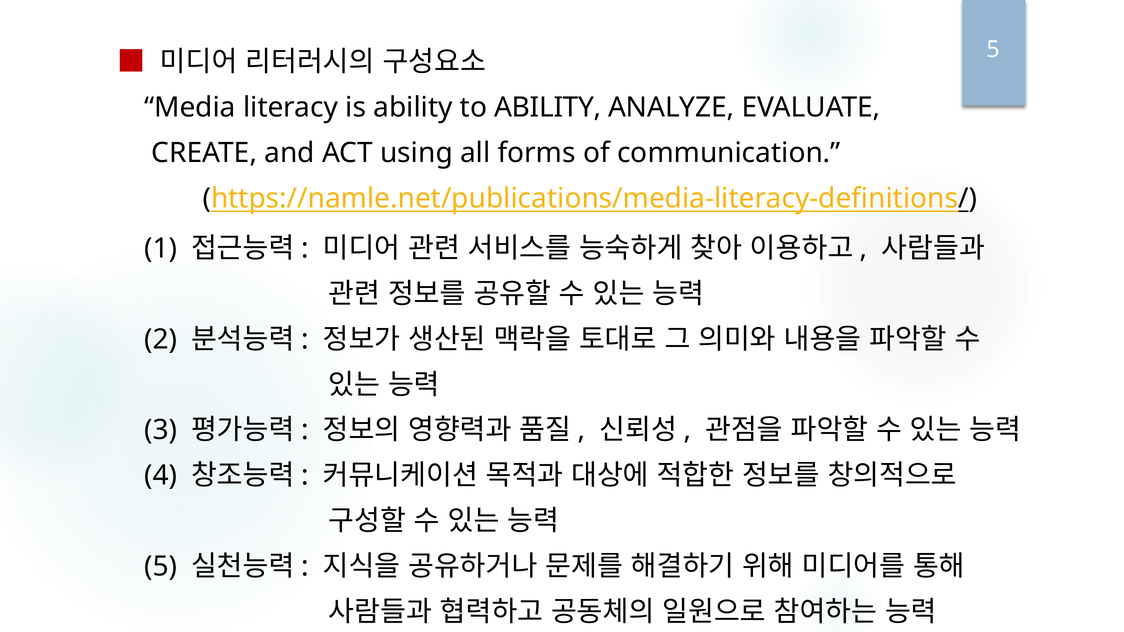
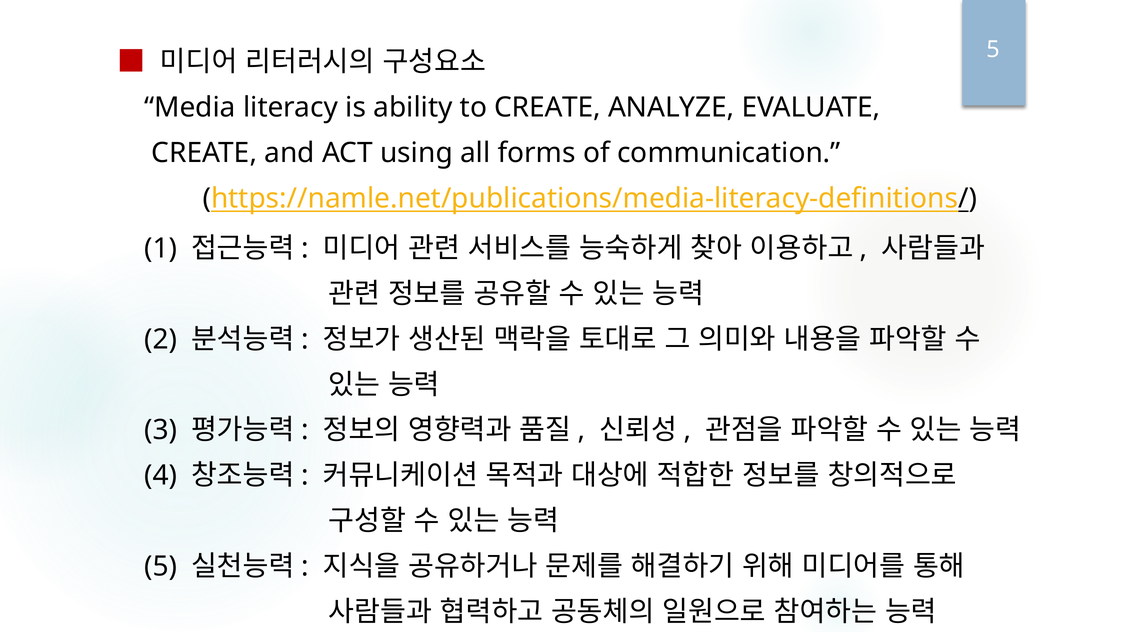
to ABILITY: ABILITY -> CREATE
